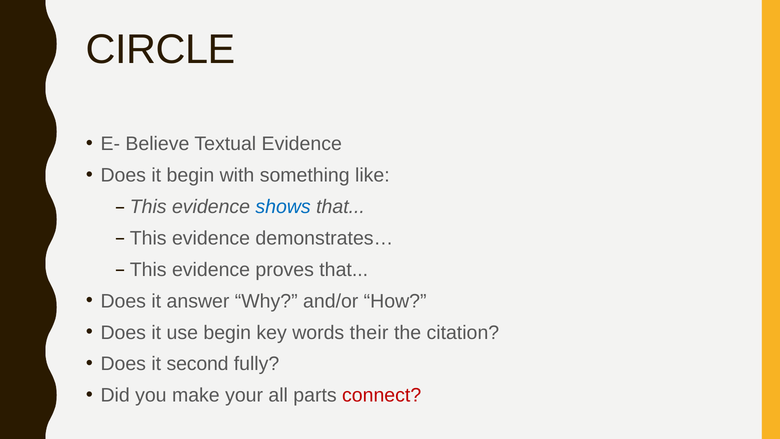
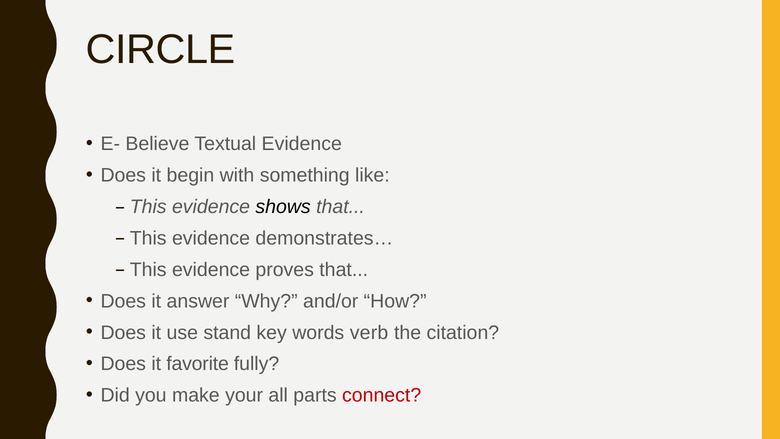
shows colour: blue -> black
use begin: begin -> stand
their: their -> verb
second: second -> favorite
